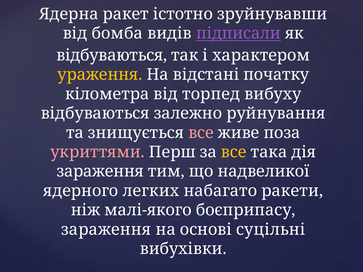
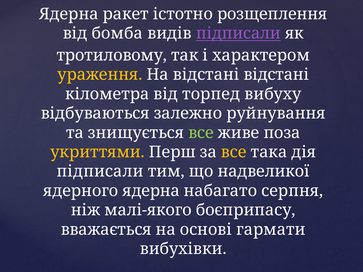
зруйнувавши: зруйнувавши -> розщеплення
відбуваються at (112, 55): відбуваються -> тротиловому
відстані початку: початку -> відстані
все at (201, 133) colour: pink -> light green
укриттями colour: pink -> yellow
зараження at (100, 172): зараження -> підписали
ядерного легких: легких -> ядерна
ракети: ракети -> серпня
зараження at (106, 230): зараження -> вважається
суцільні: суцільні -> гармати
